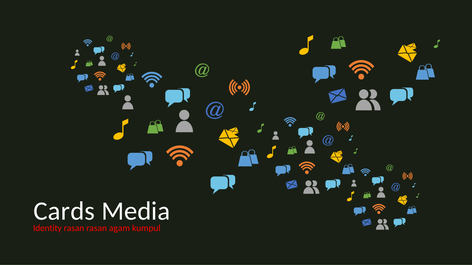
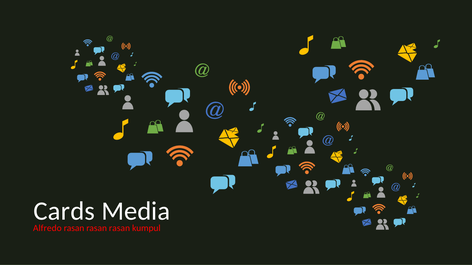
Identity: Identity -> Alfredo
rasan rasan agam: agam -> rasan
